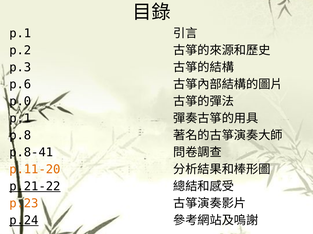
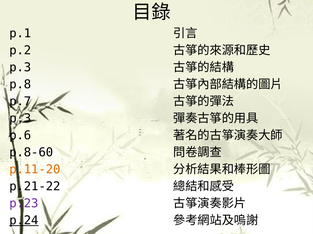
p.6: p.6 -> p.8
p.0: p.0 -> p.7
p.1 at (20, 119): p.1 -> p.3
p.8: p.8 -> p.6
p.8-41: p.8-41 -> p.8-60
p.21-22 underline: present -> none
p.23 colour: orange -> purple
